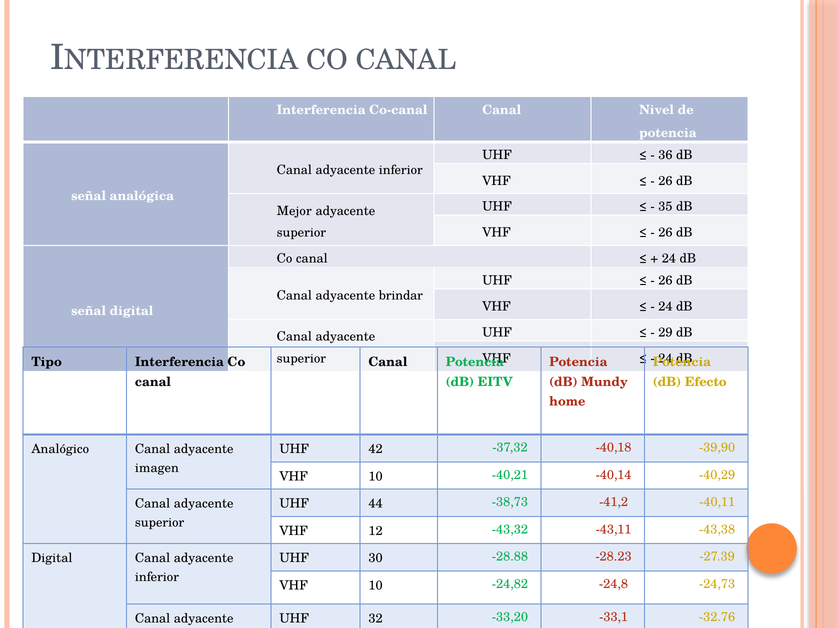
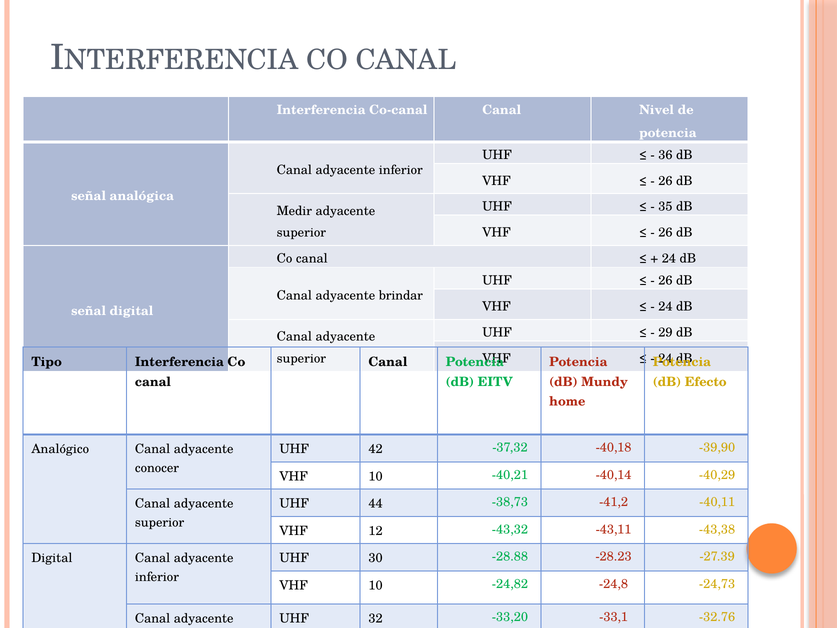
Mejor: Mejor -> Medir
imagen: imagen -> conocer
